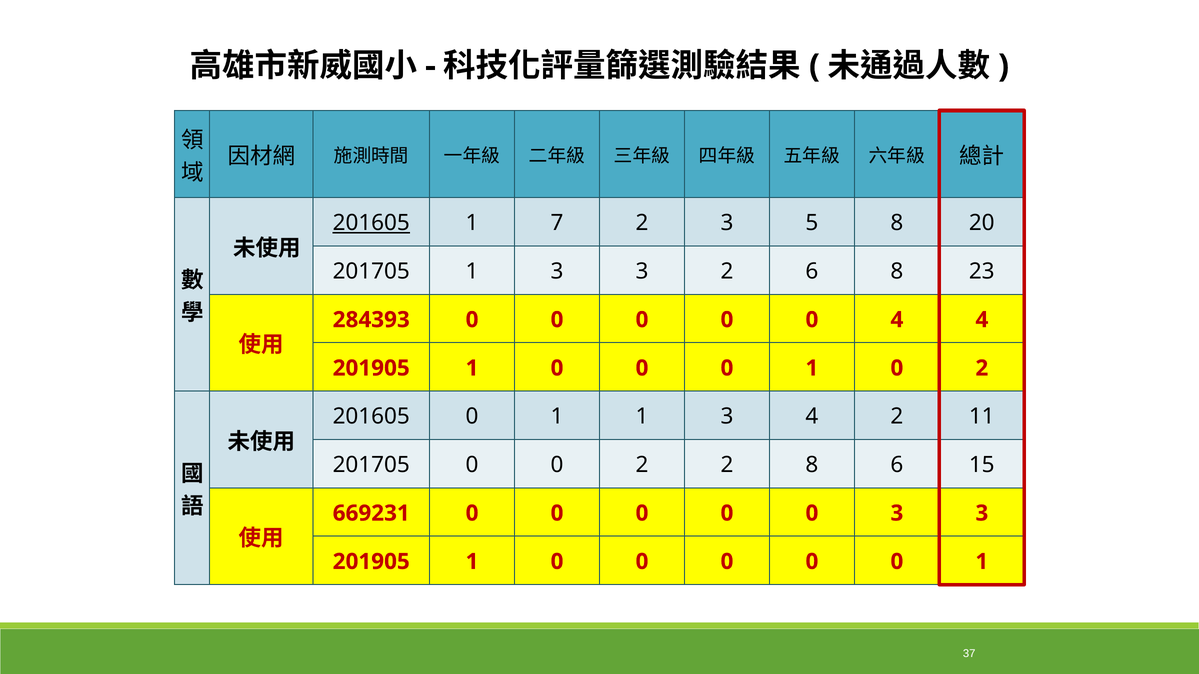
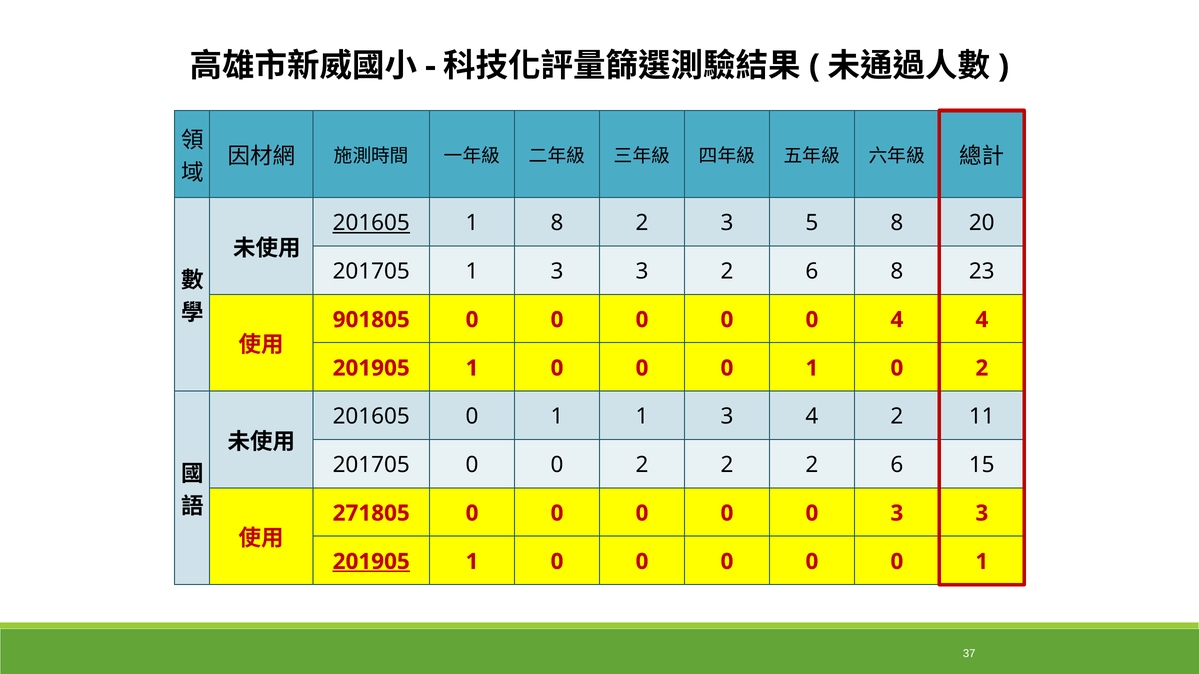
1 7: 7 -> 8
284393: 284393 -> 901805
2 2 8: 8 -> 2
669231: 669231 -> 271805
201905 at (371, 562) underline: none -> present
